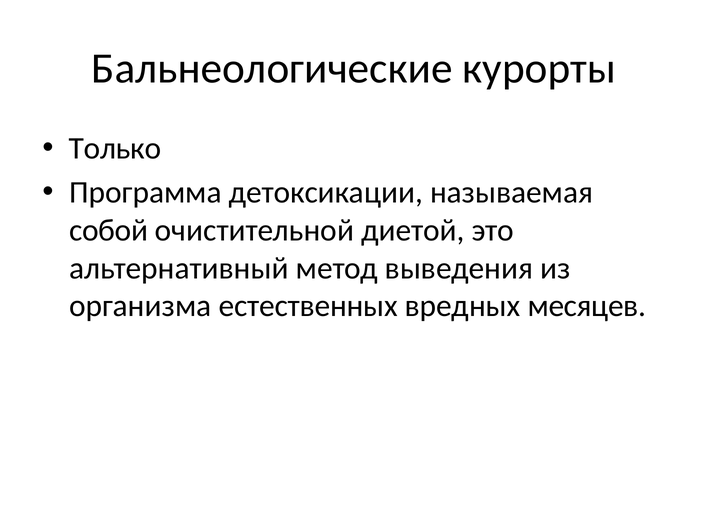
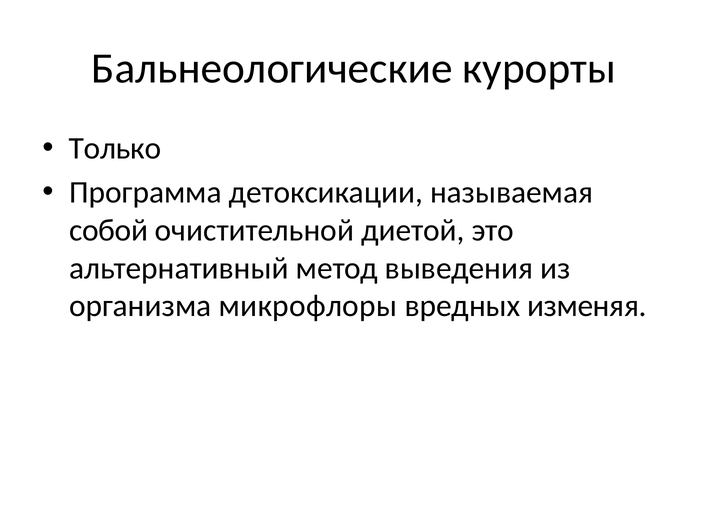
естественных: естественных -> микрофлоры
месяцев: месяцев -> изменяя
